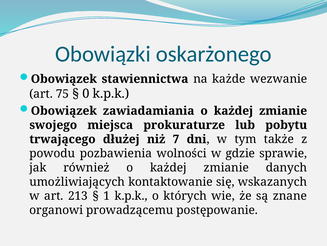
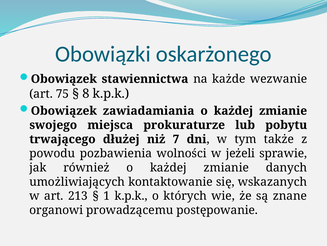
0: 0 -> 8
gdzie: gdzie -> jeżeli
